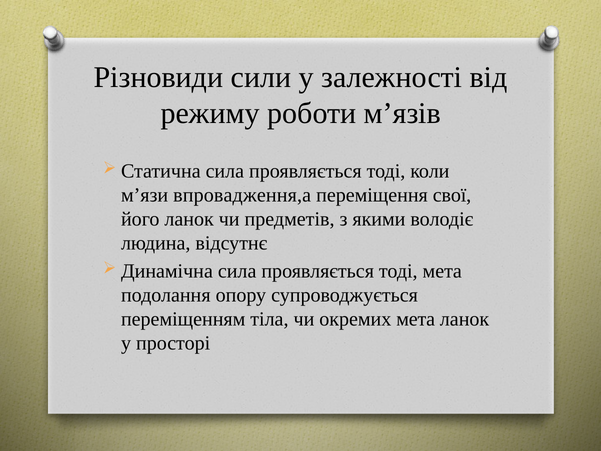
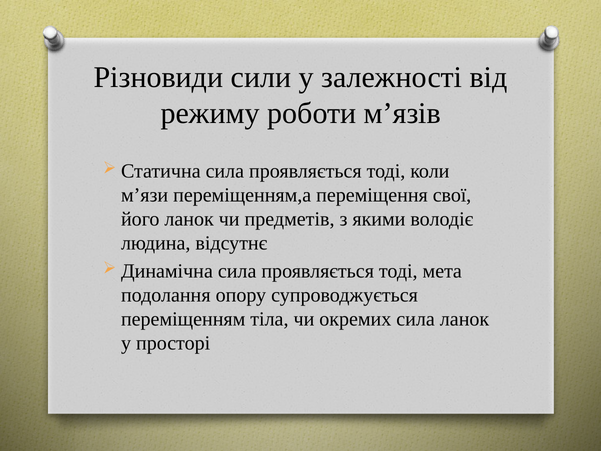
впровадження,а: впровадження,а -> переміщенням,а
окремих мета: мета -> сила
